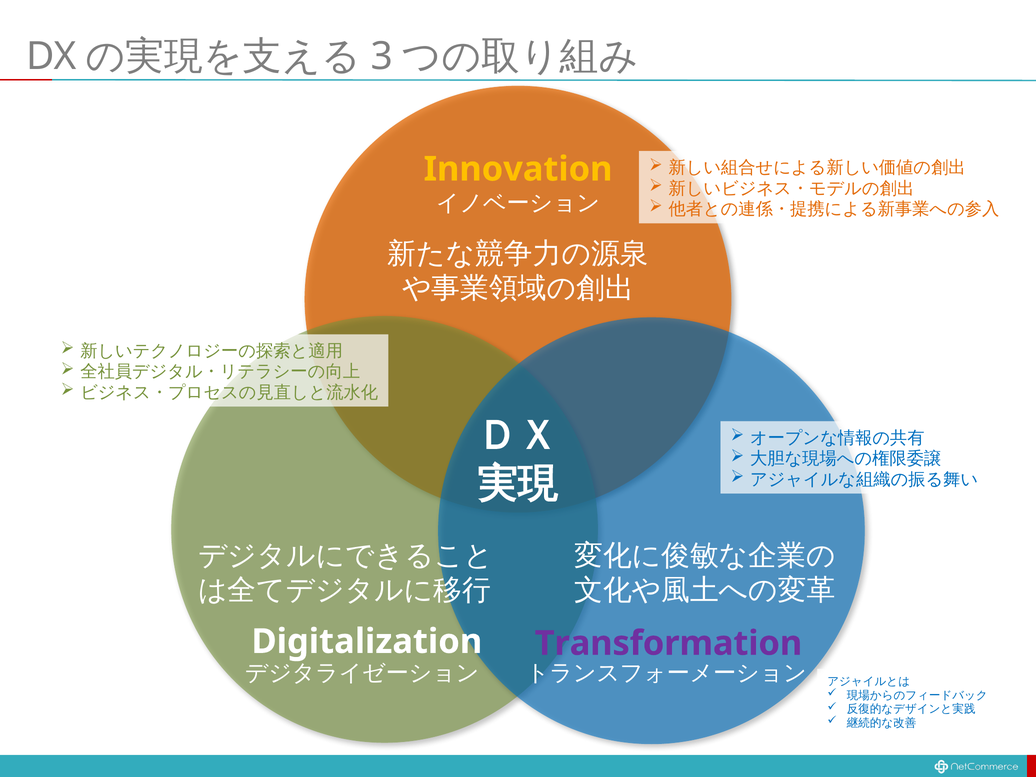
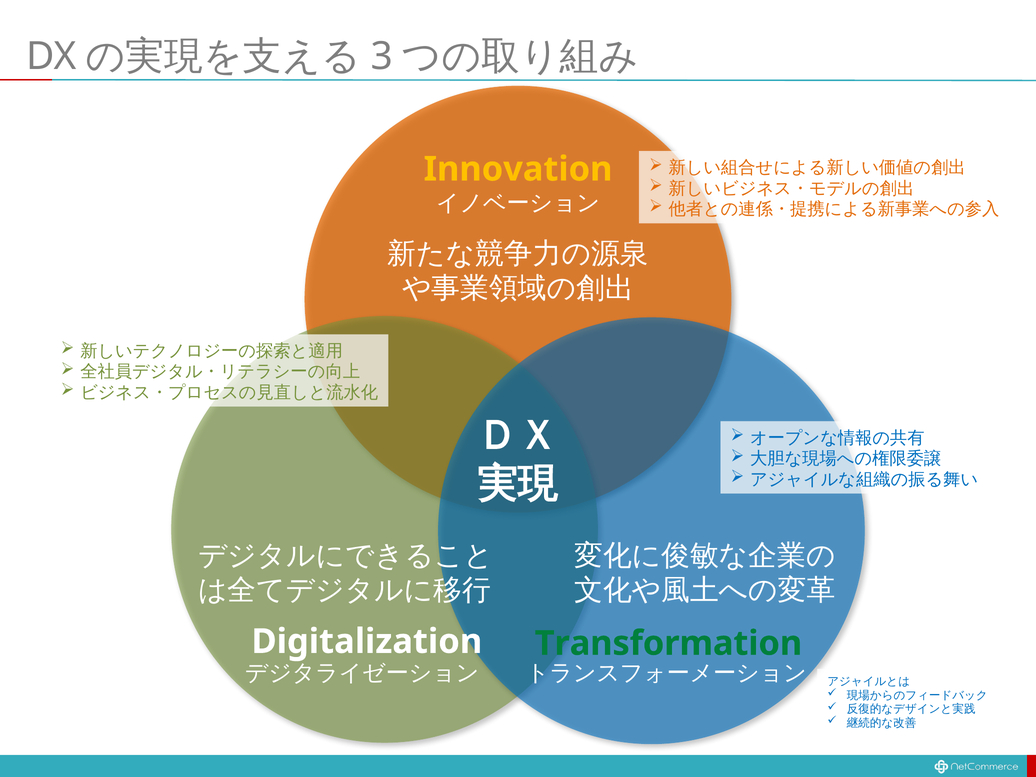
Transformation colour: purple -> green
